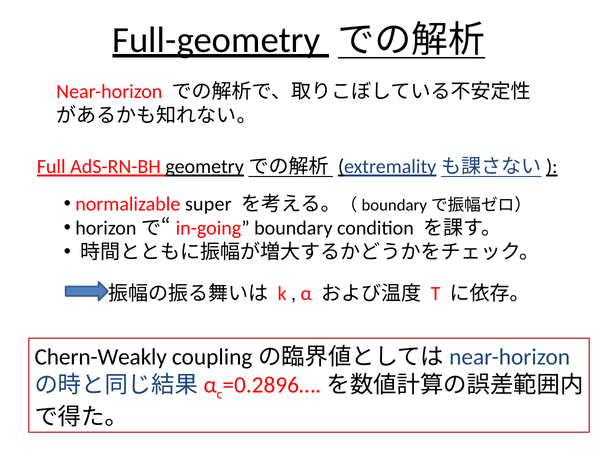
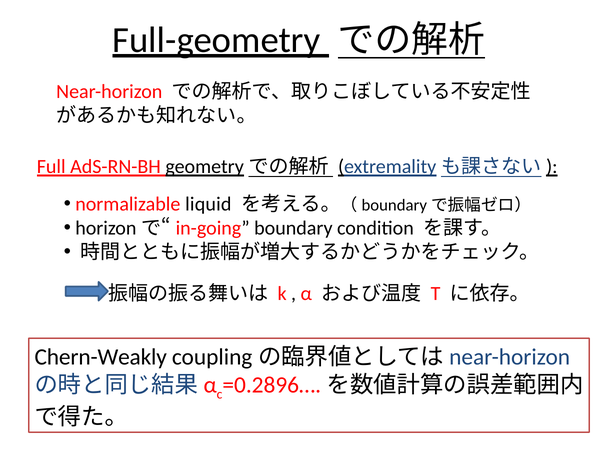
super: super -> liquid
